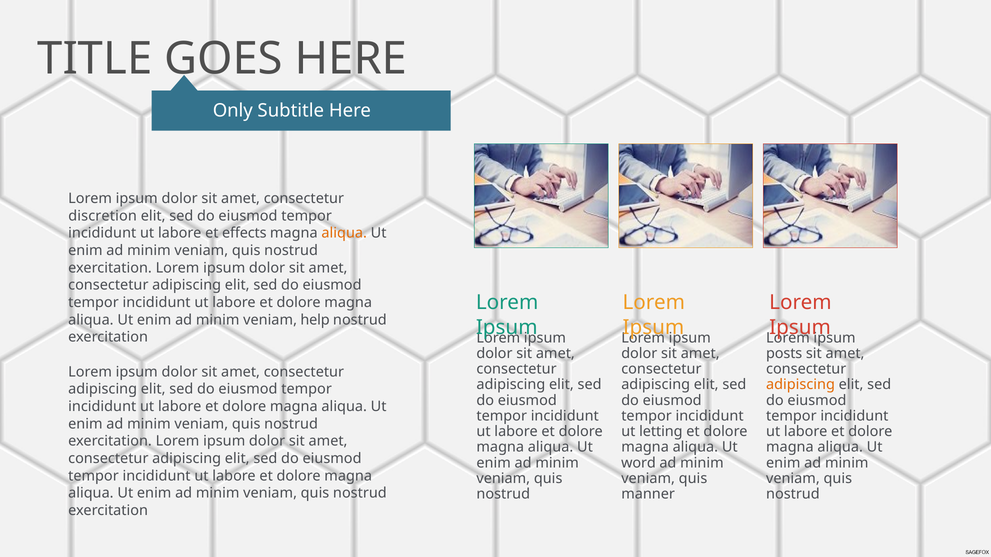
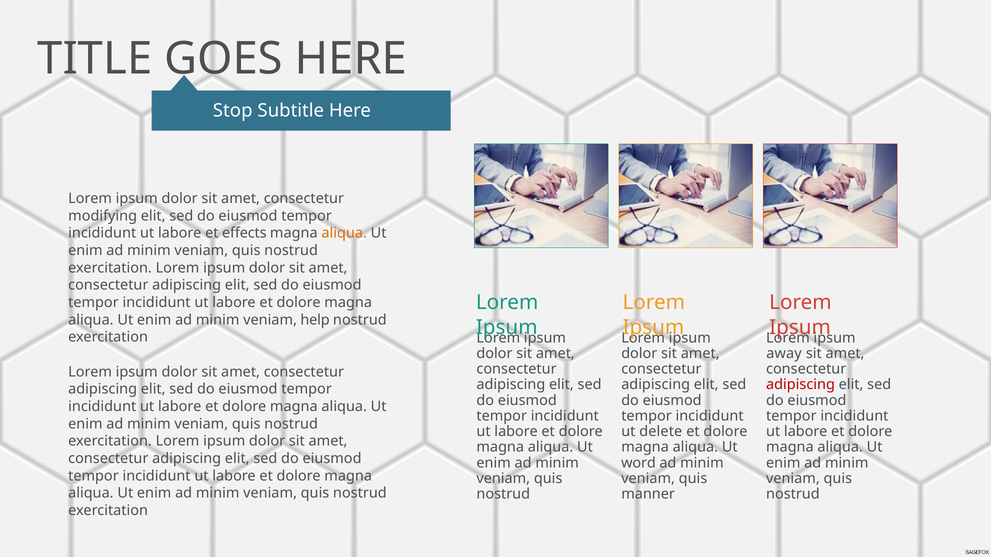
Only: Only -> Stop
discretion: discretion -> modifying
posts: posts -> away
adipiscing at (801, 385) colour: orange -> red
letting: letting -> delete
